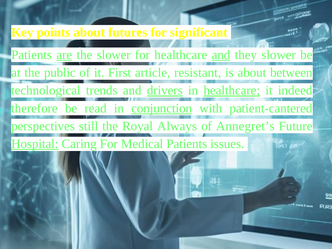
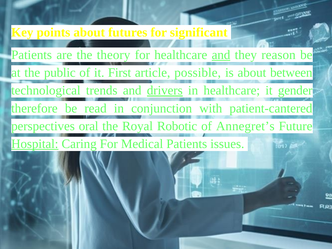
are underline: present -> none
the slower: slower -> theory
they slower: slower -> reason
resistant: resistant -> possible
healthcare at (232, 90) underline: present -> none
indeed: indeed -> gender
conjunction underline: present -> none
still: still -> oral
Always: Always -> Robotic
